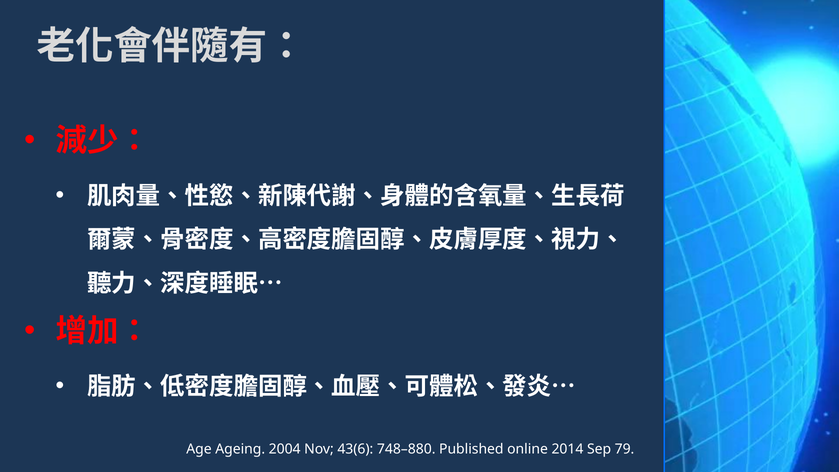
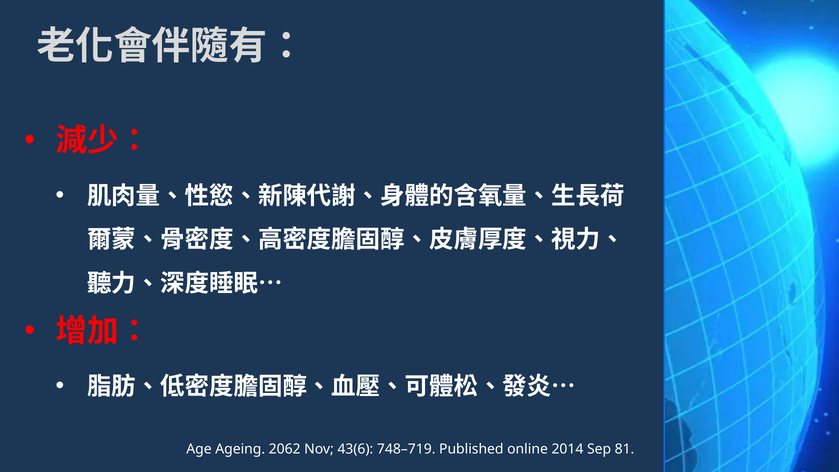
2004: 2004 -> 2062
748–880: 748–880 -> 748–719
79: 79 -> 81
